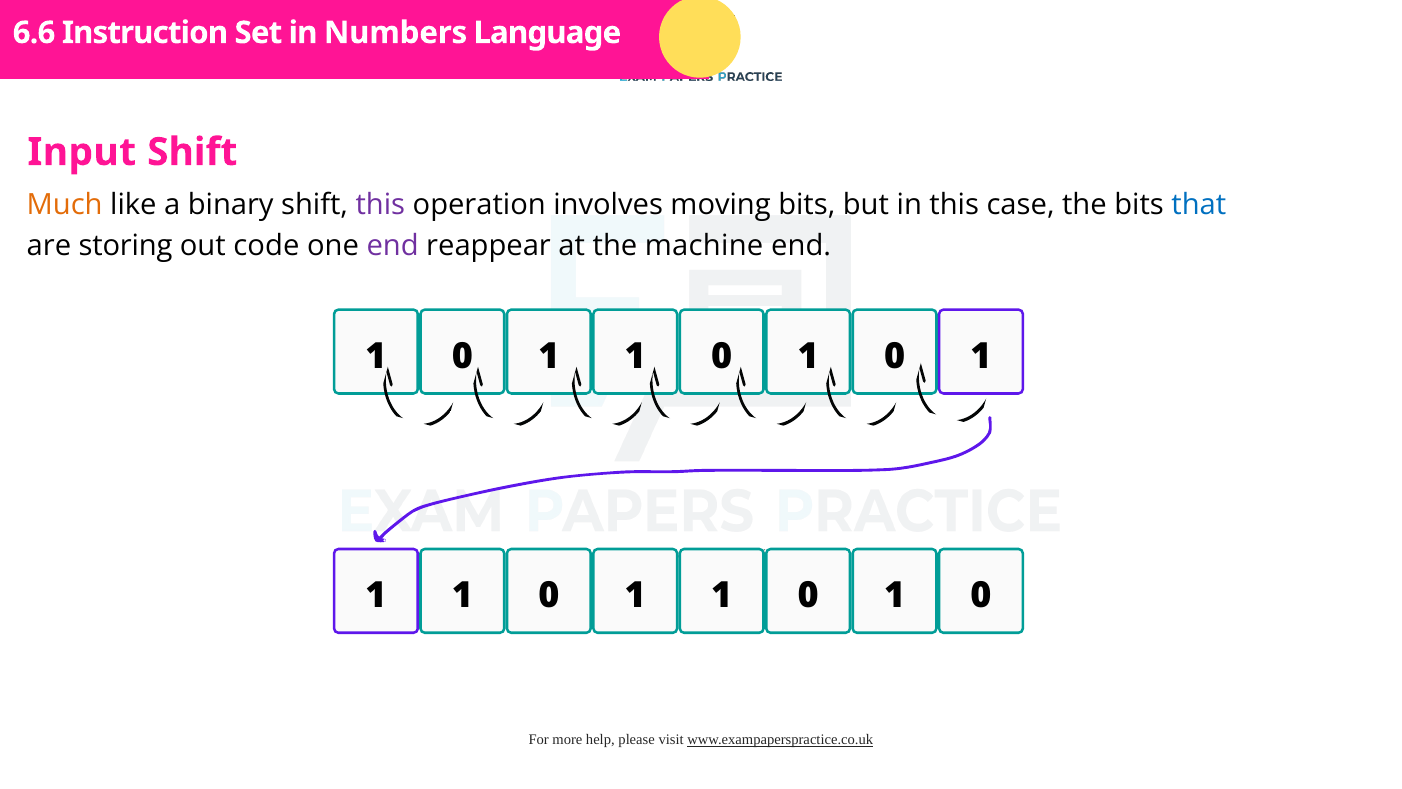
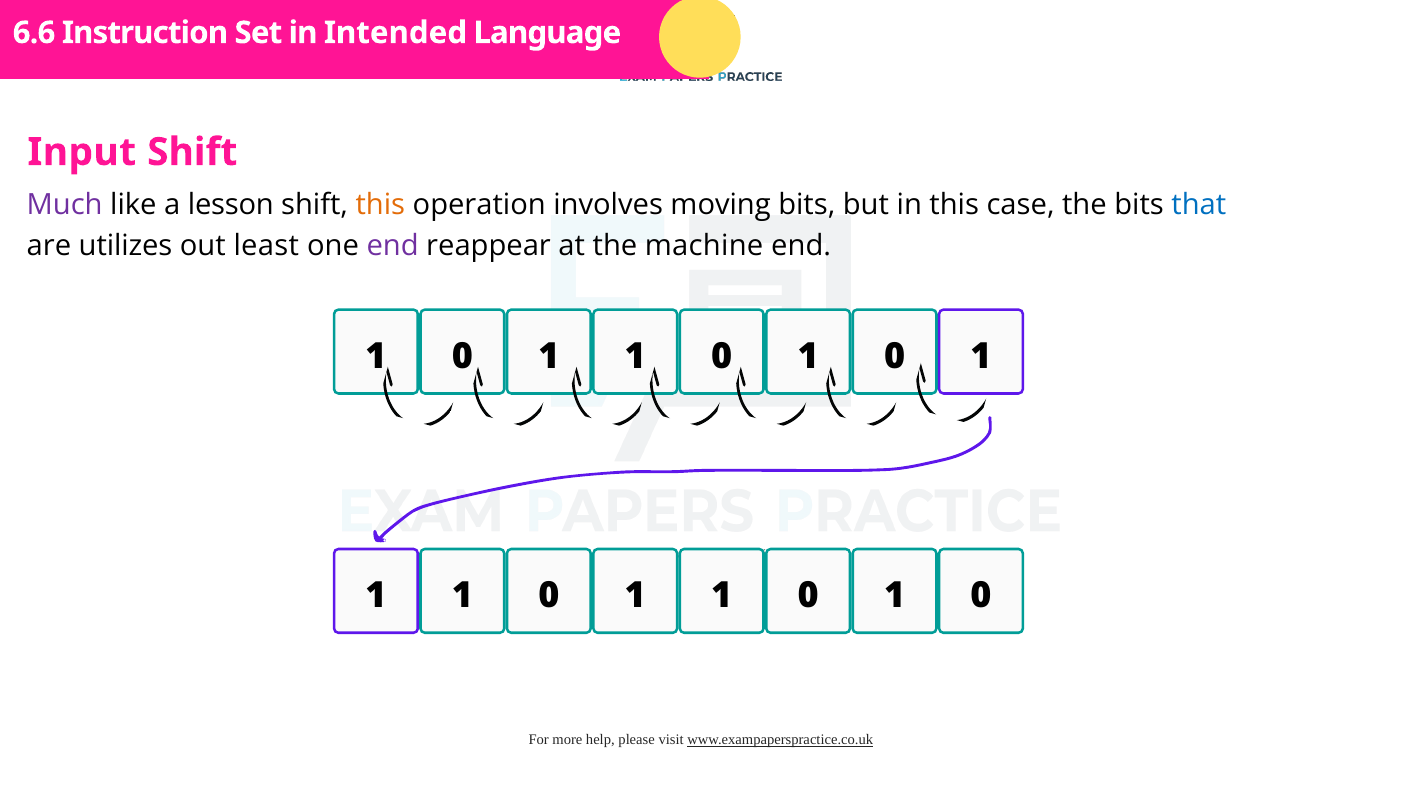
Numbers: Numbers -> Intended
Much colour: orange -> purple
binary: binary -> lesson
this at (380, 205) colour: purple -> orange
storing: storing -> utilizes
code: code -> least
